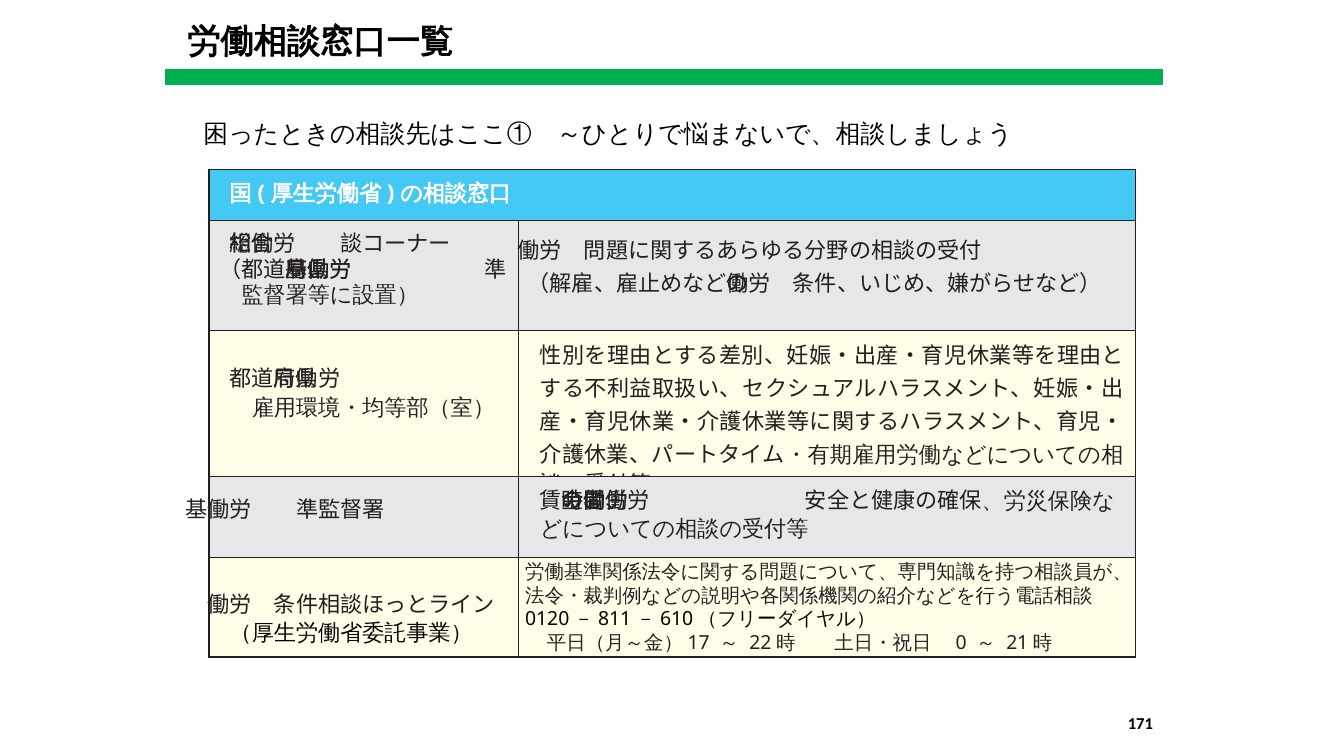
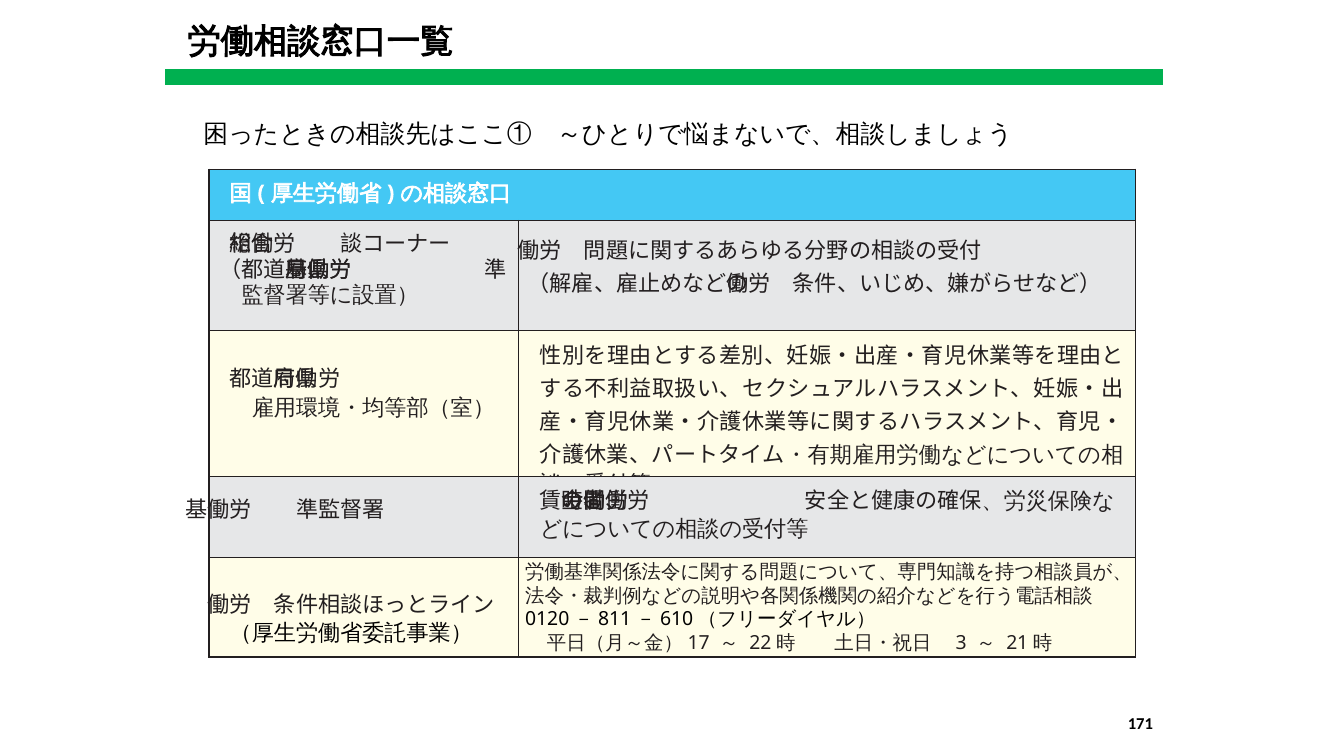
0: 0 -> 3
